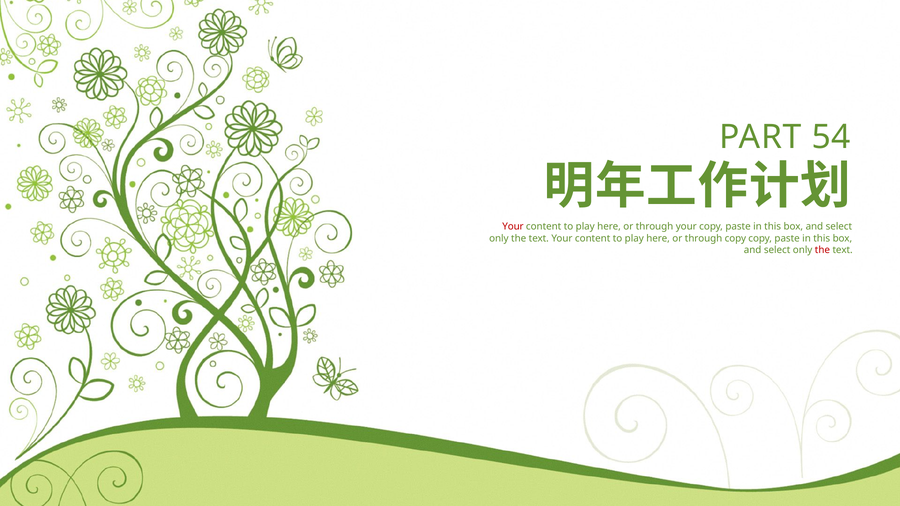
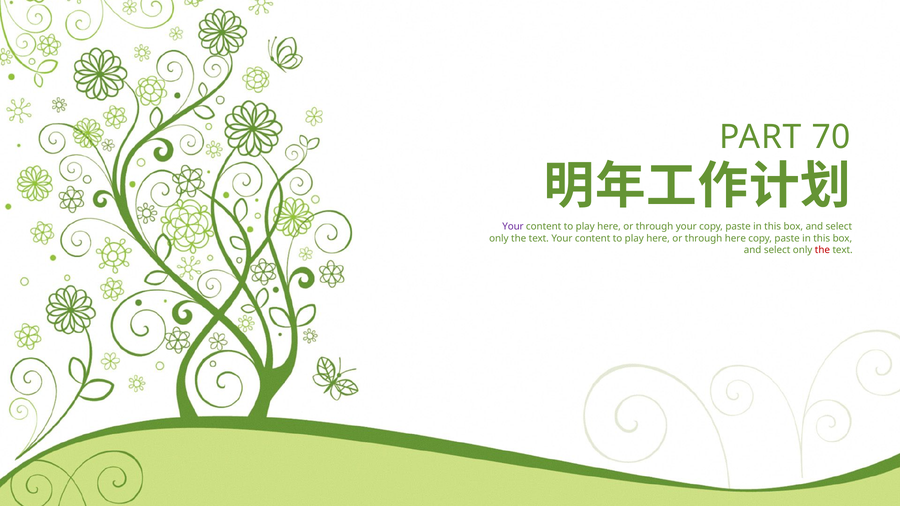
54: 54 -> 70
Your at (513, 227) colour: red -> purple
through copy: copy -> here
